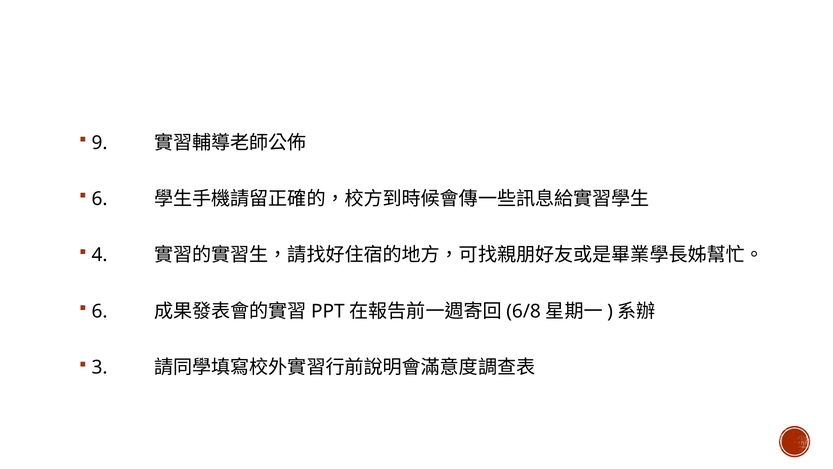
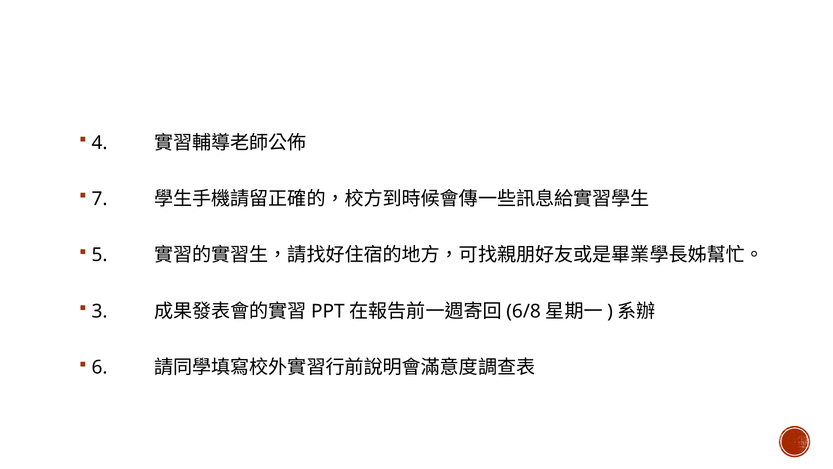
9: 9 -> 4
6 at (100, 199): 6 -> 7
4: 4 -> 5
6 at (100, 311): 6 -> 3
3: 3 -> 6
